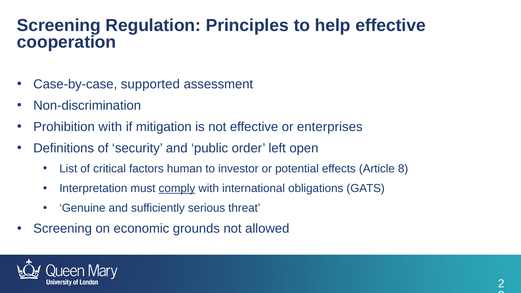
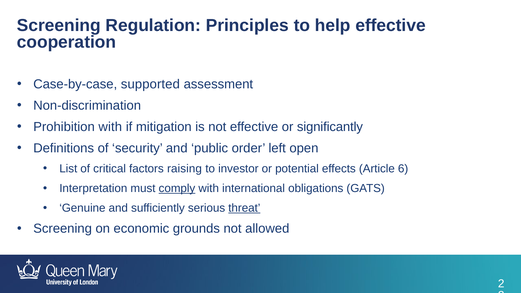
enterprises: enterprises -> significantly
human: human -> raising
8: 8 -> 6
threat underline: none -> present
